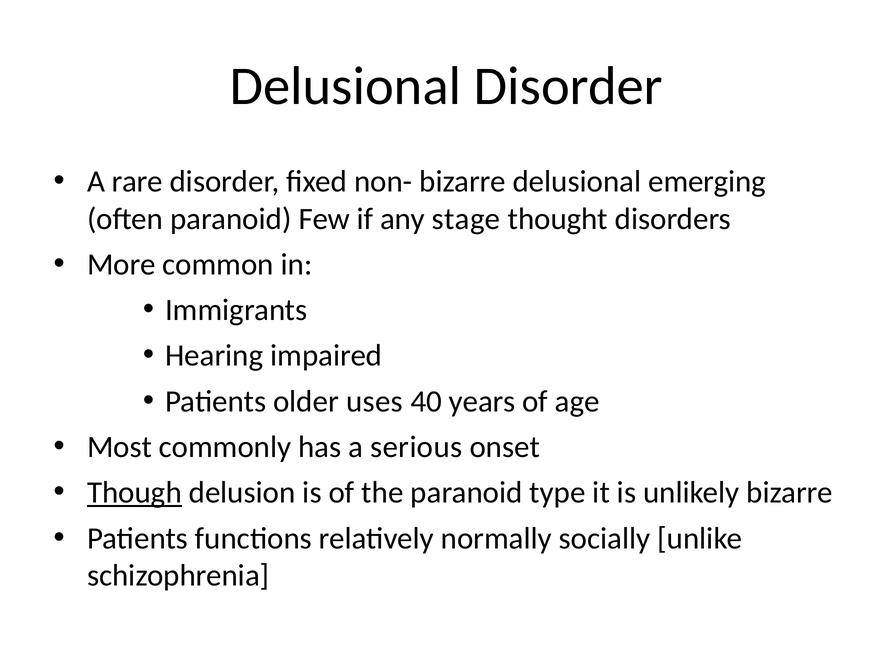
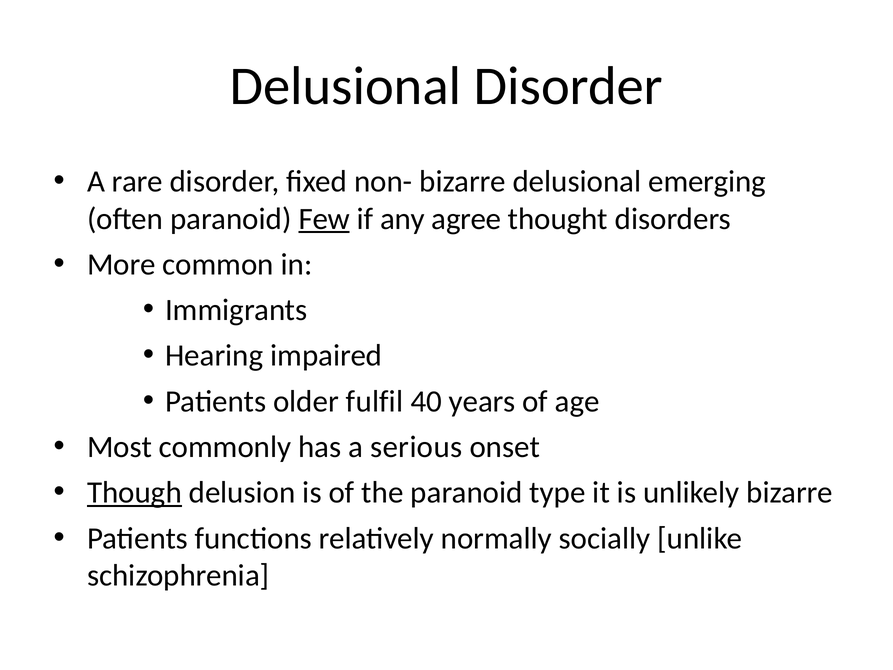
Few underline: none -> present
stage: stage -> agree
uses: uses -> fulfil
